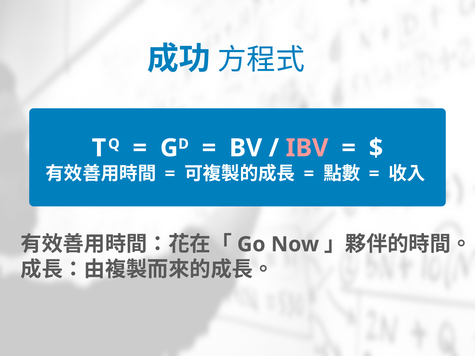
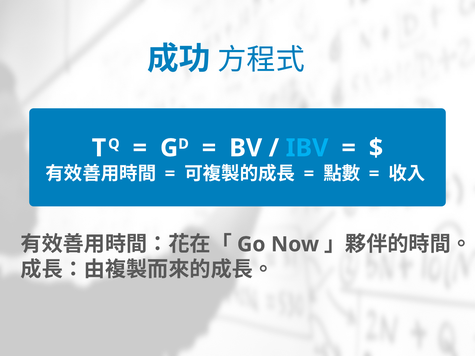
IBV colour: pink -> light blue
